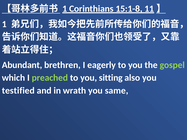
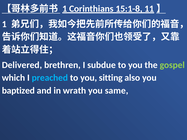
Abundant: Abundant -> Delivered
eagerly: eagerly -> subdue
preached colour: light green -> light blue
testified: testified -> baptized
